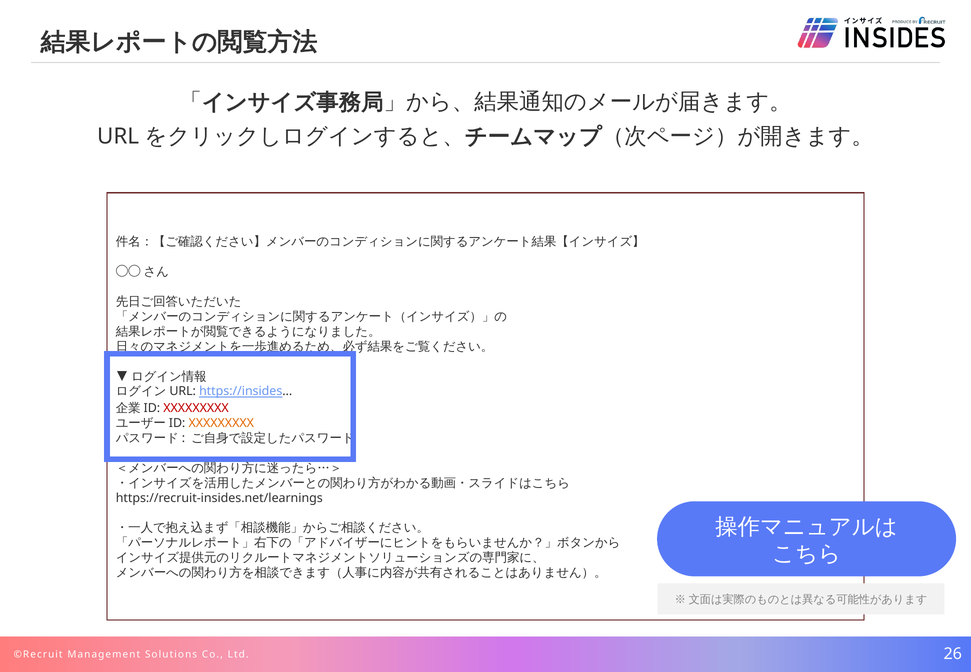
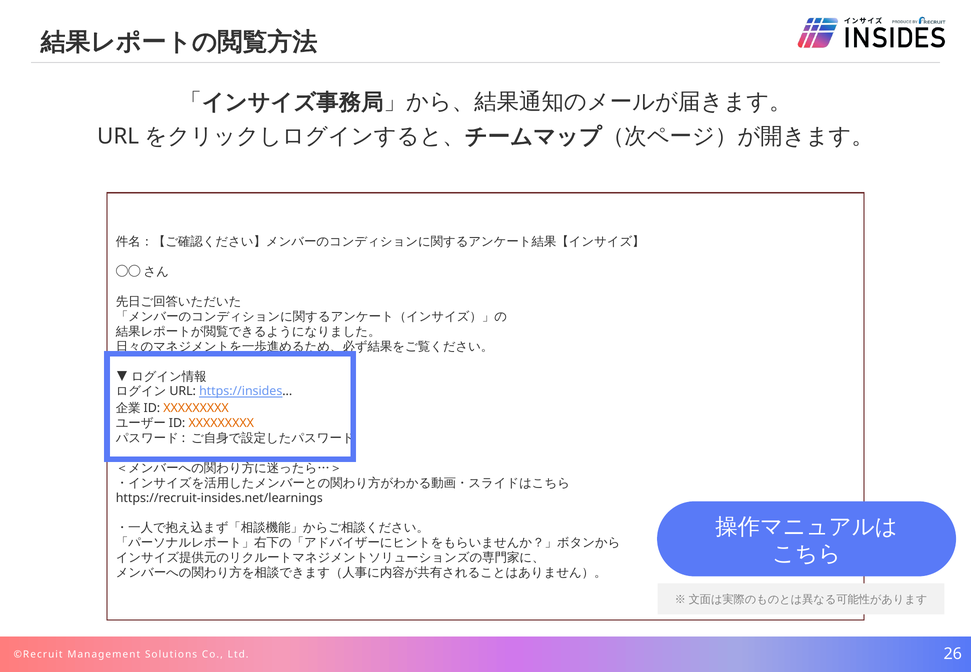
XXXXXXXXX at (196, 408) colour: red -> orange
